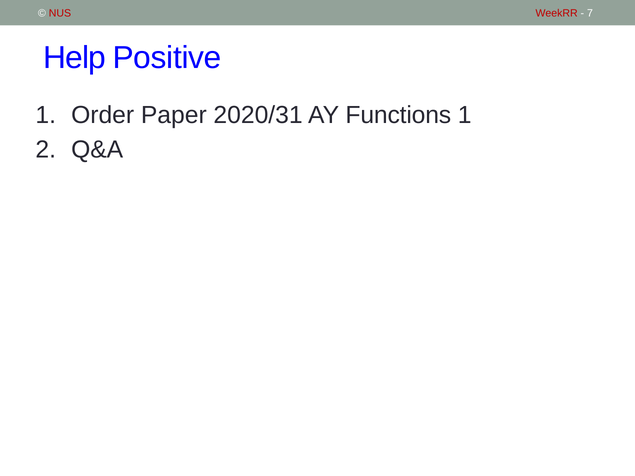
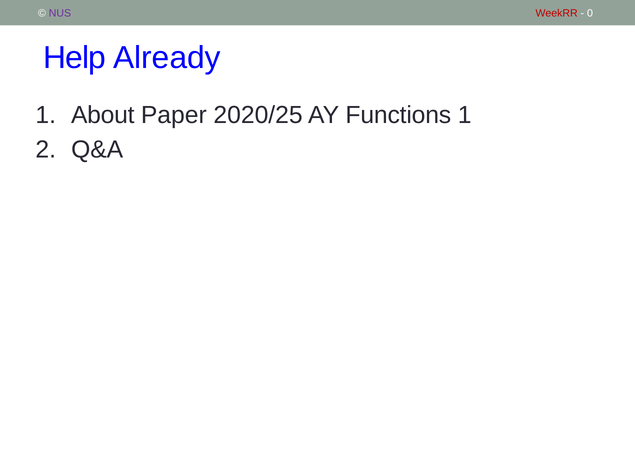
NUS colour: red -> purple
7: 7 -> 0
Positive: Positive -> Already
Order: Order -> About
2020/31: 2020/31 -> 2020/25
